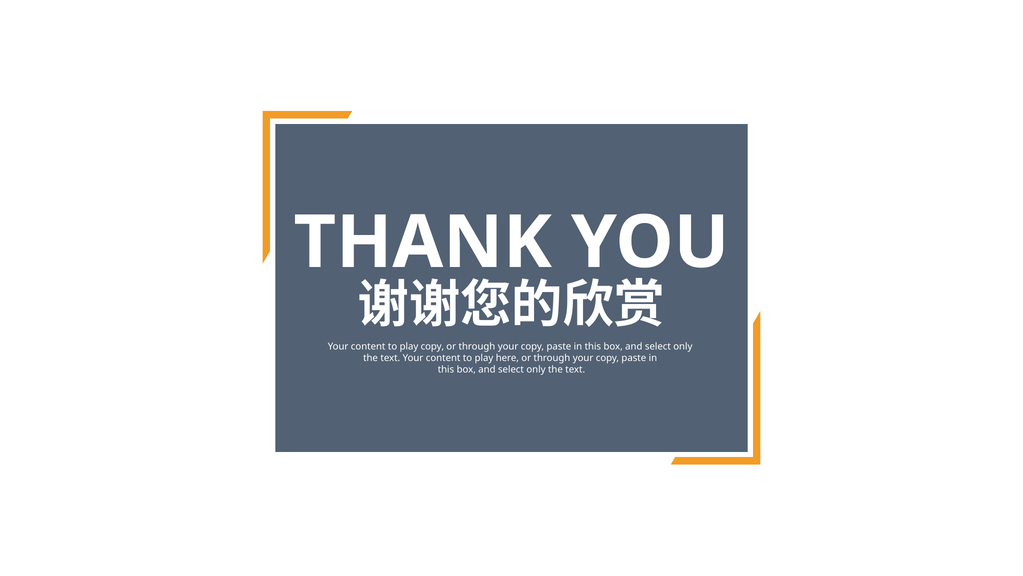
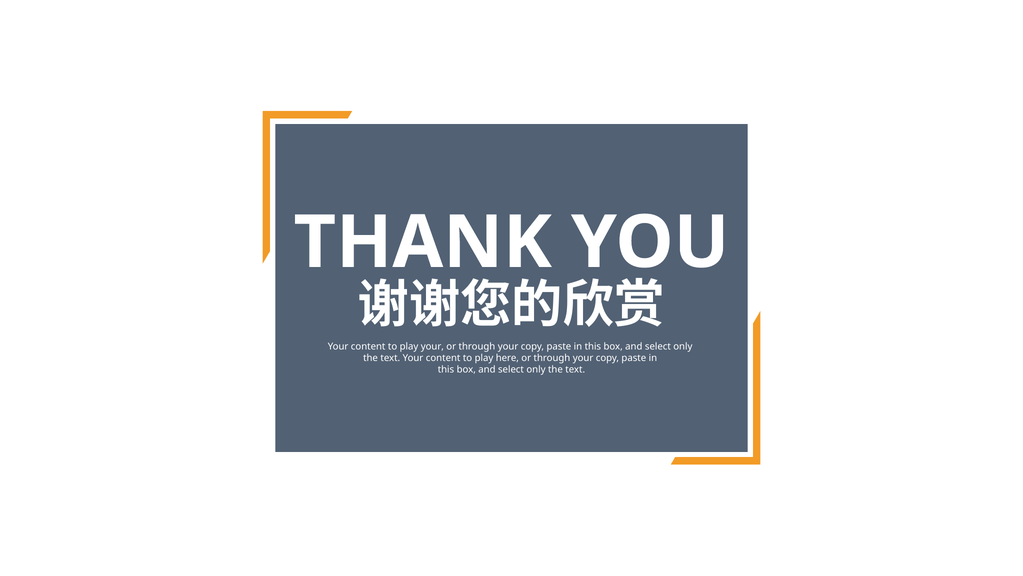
play copy: copy -> your
